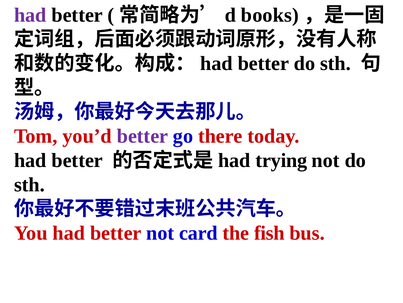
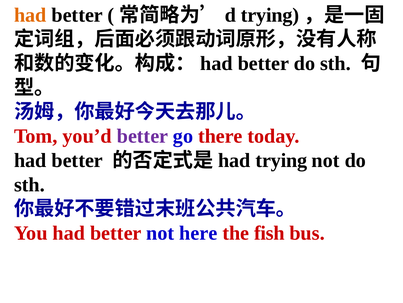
had at (30, 15) colour: purple -> orange
books at (270, 15): books -> trying
card: card -> here
